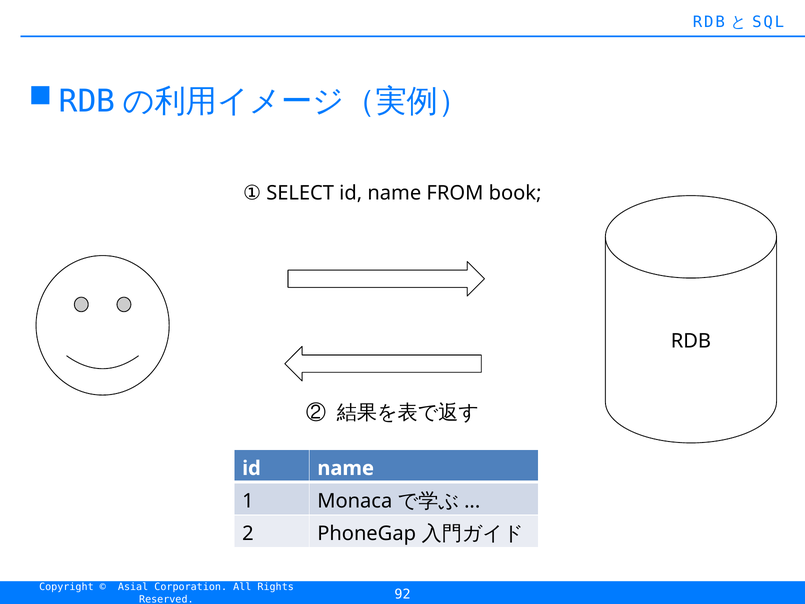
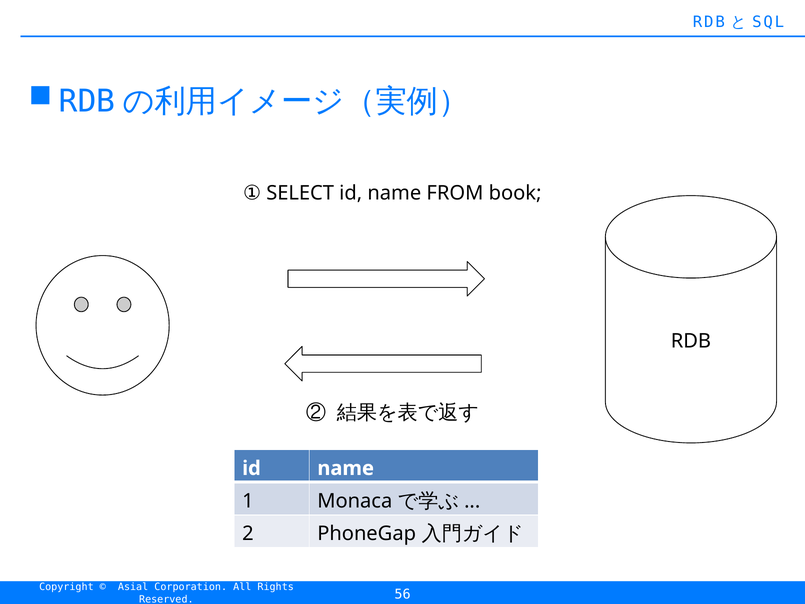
92: 92 -> 56
